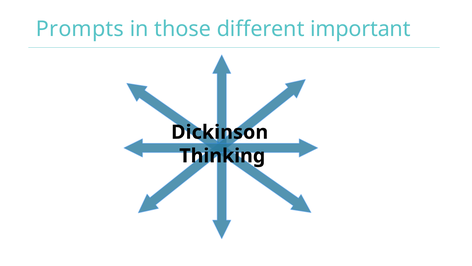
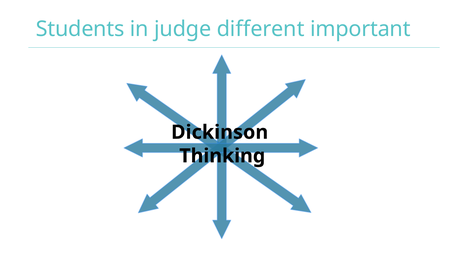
Prompts: Prompts -> Students
those: those -> judge
